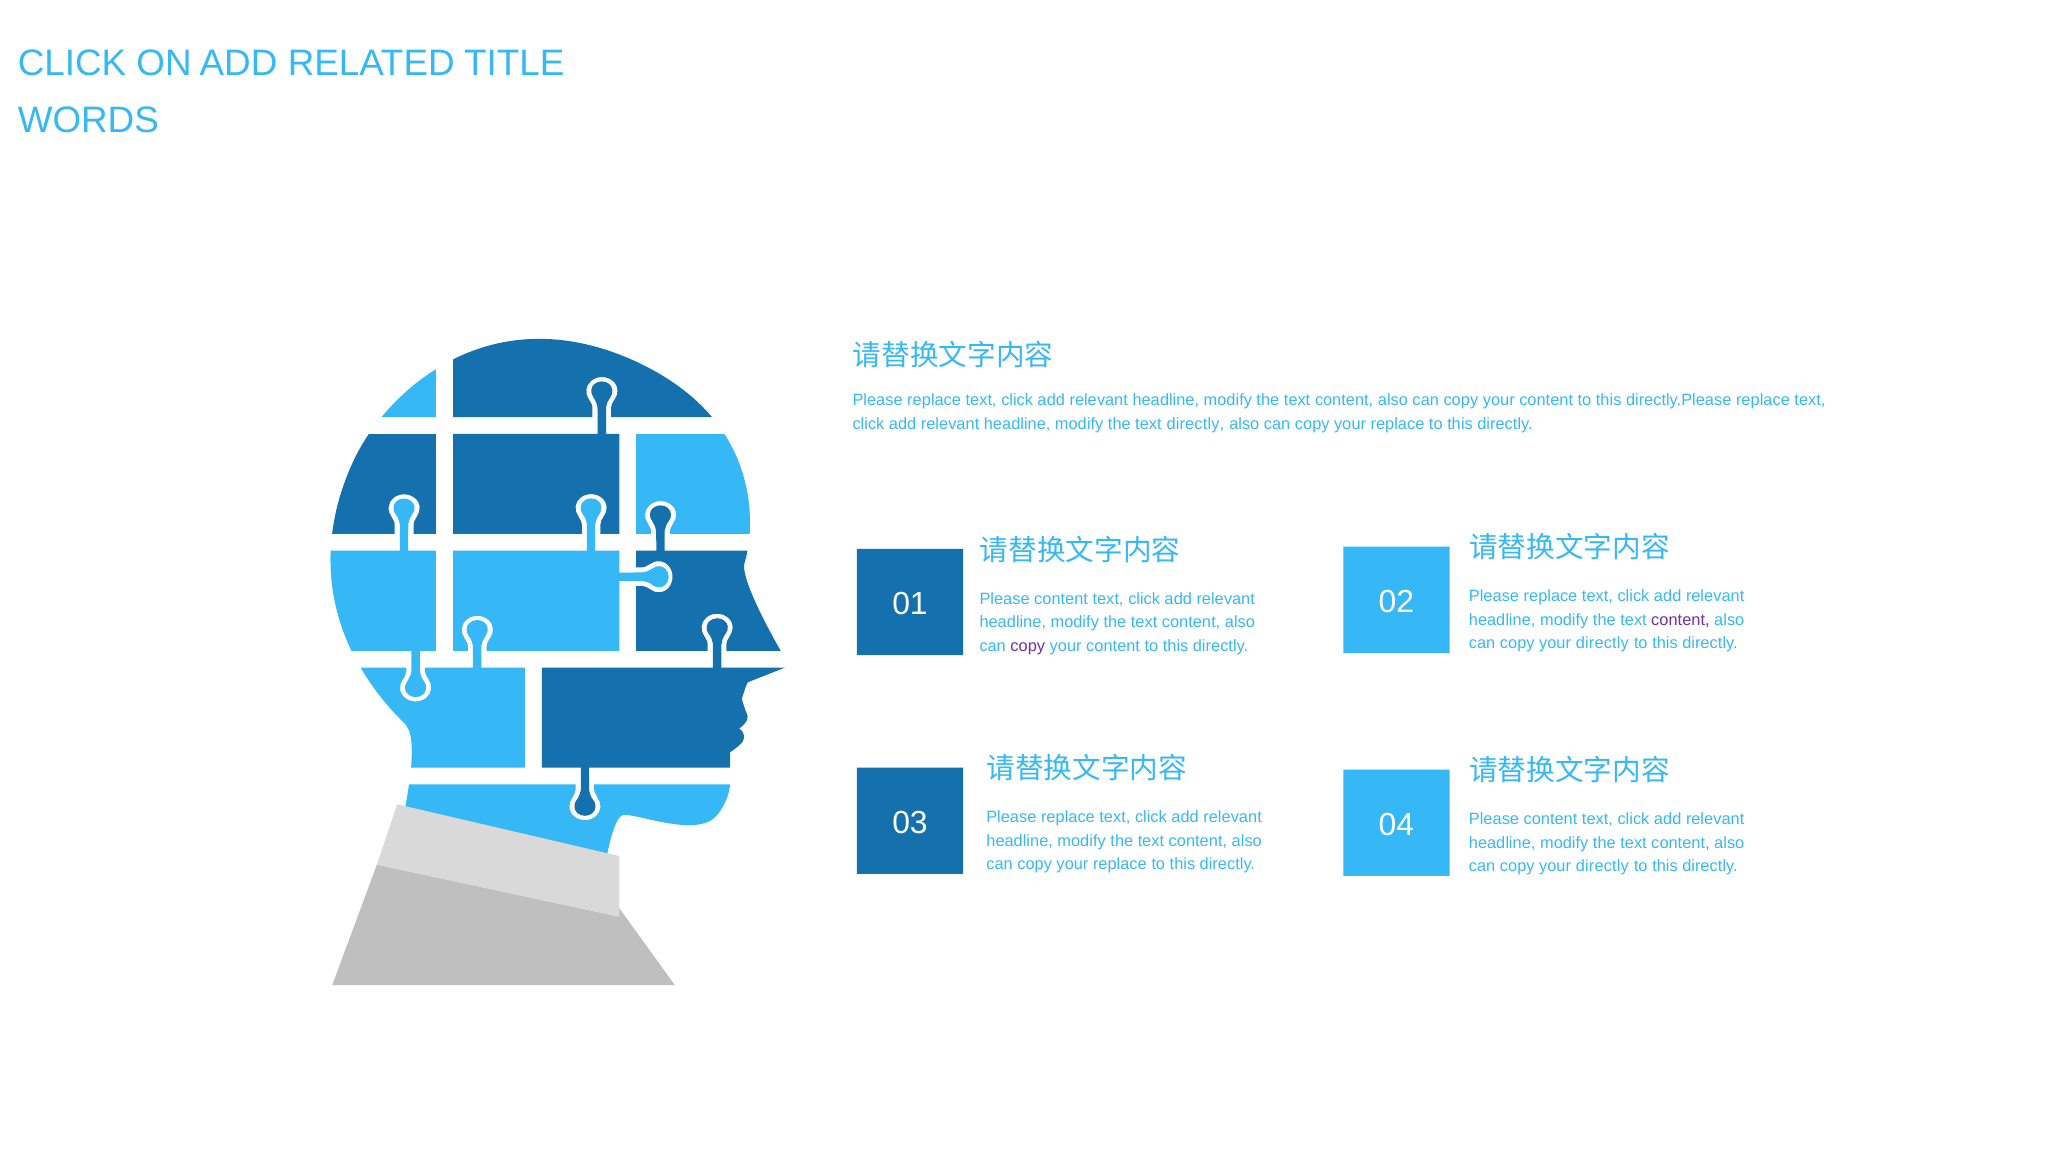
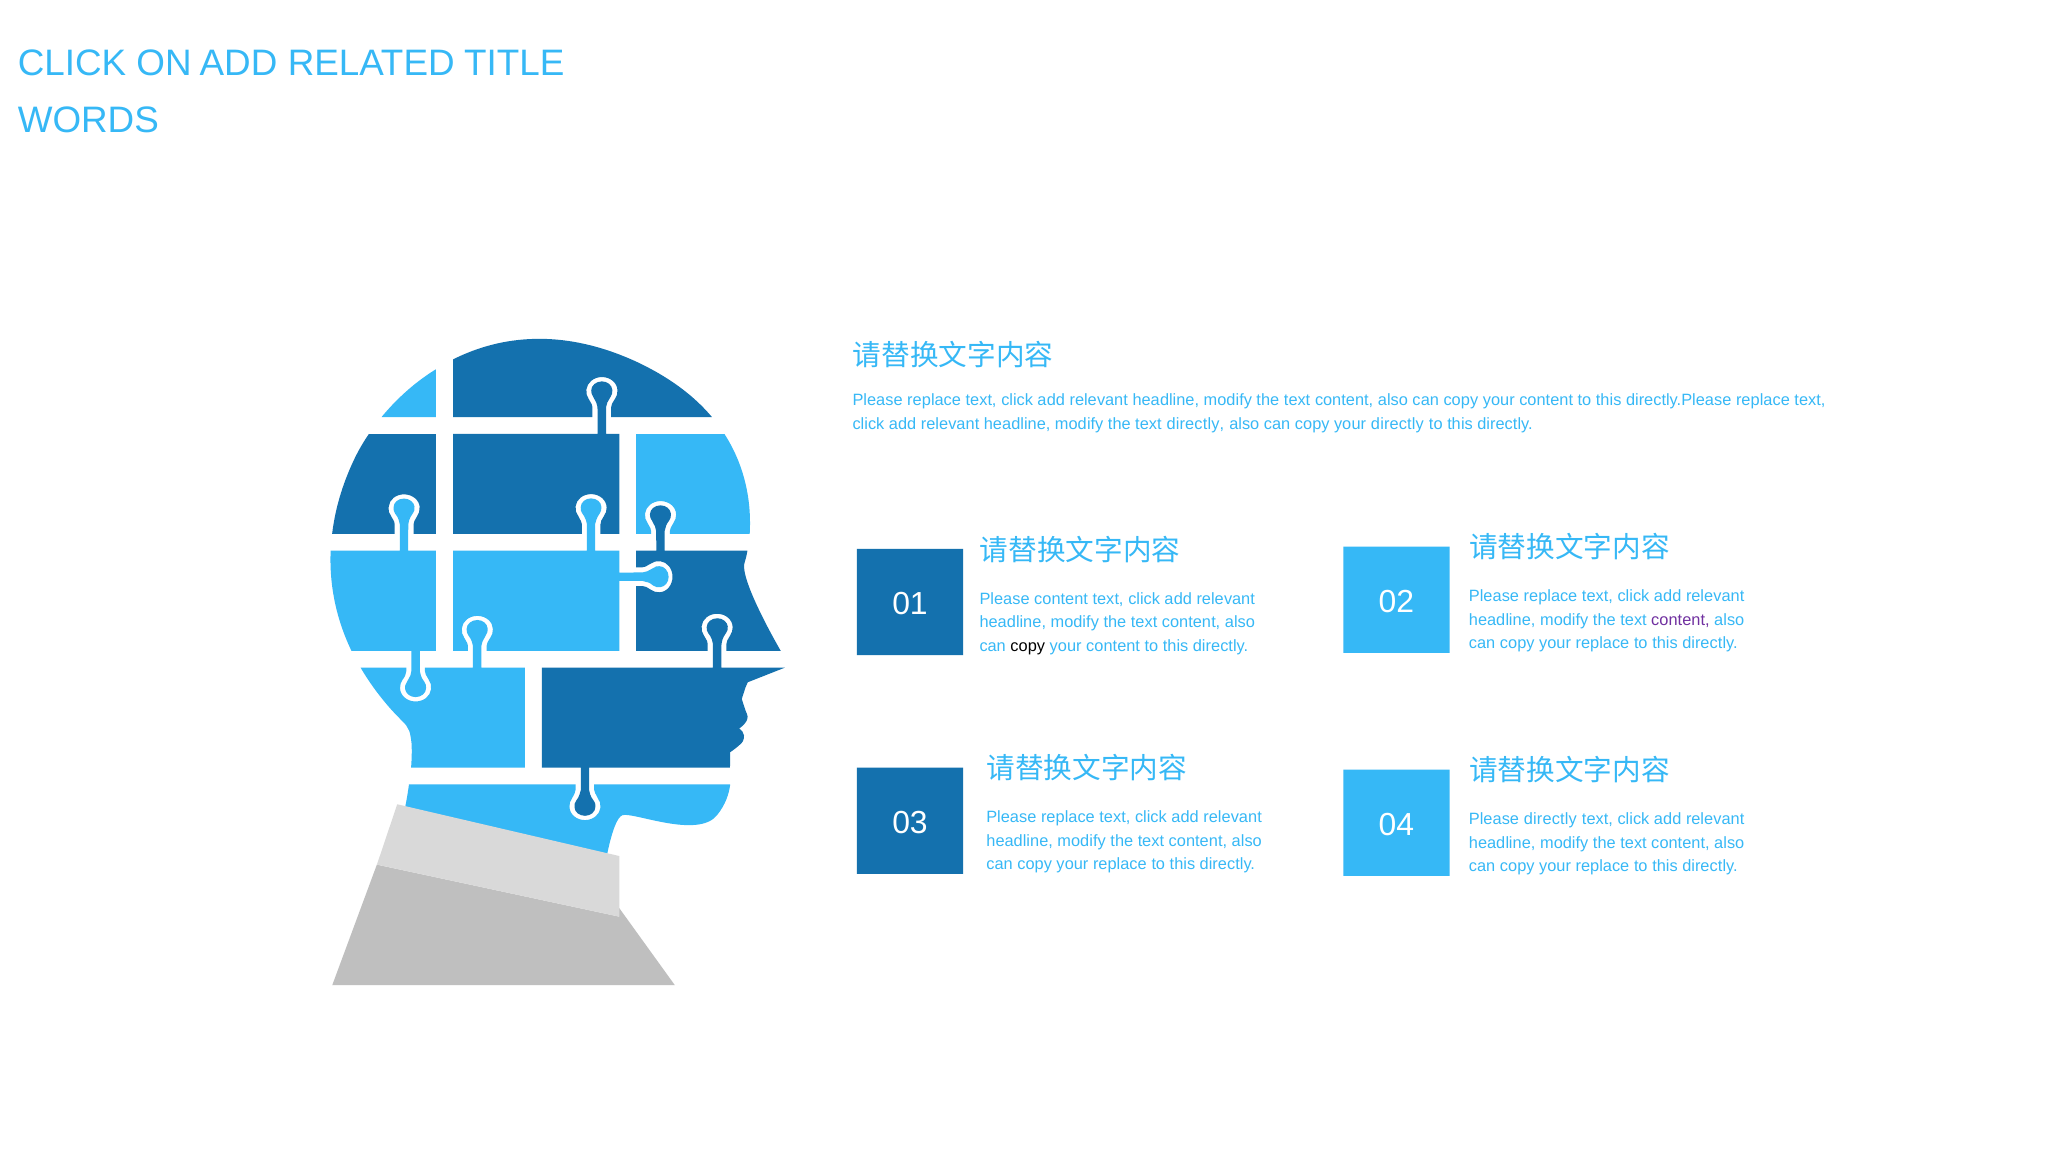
replace at (1398, 424): replace -> directly
directly at (1602, 643): directly -> replace
copy at (1028, 646) colour: purple -> black
content at (1550, 819): content -> directly
directly at (1602, 866): directly -> replace
